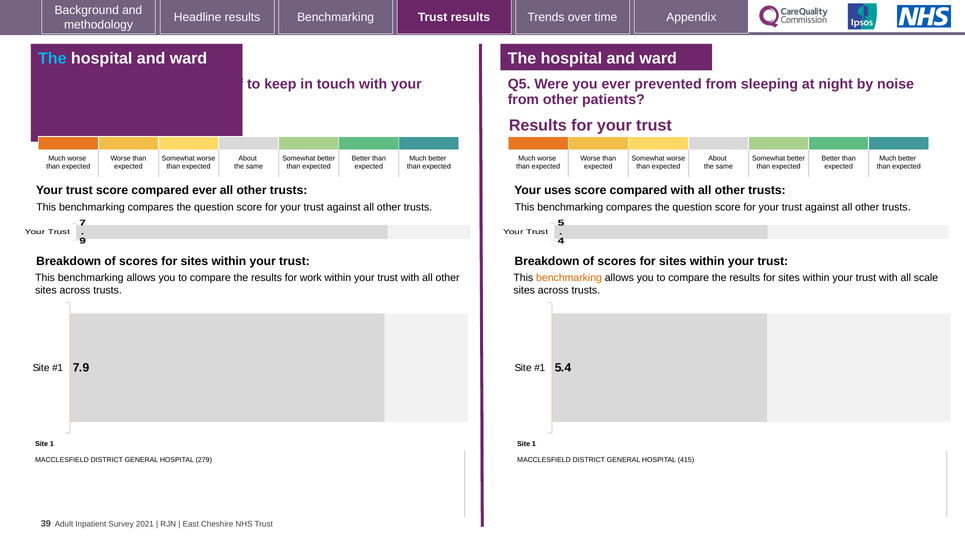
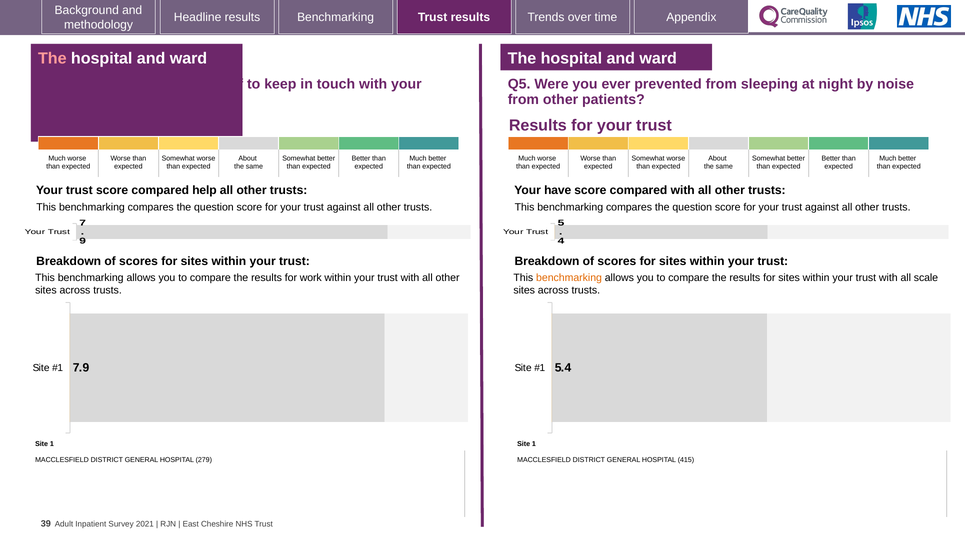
The at (52, 58) colour: light blue -> pink
compared ever: ever -> help
uses: uses -> have
